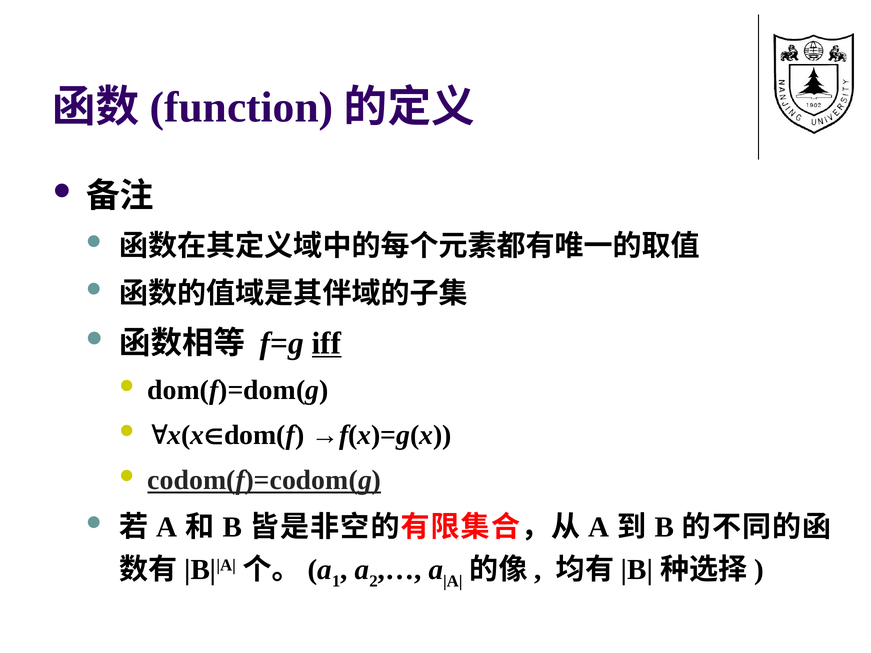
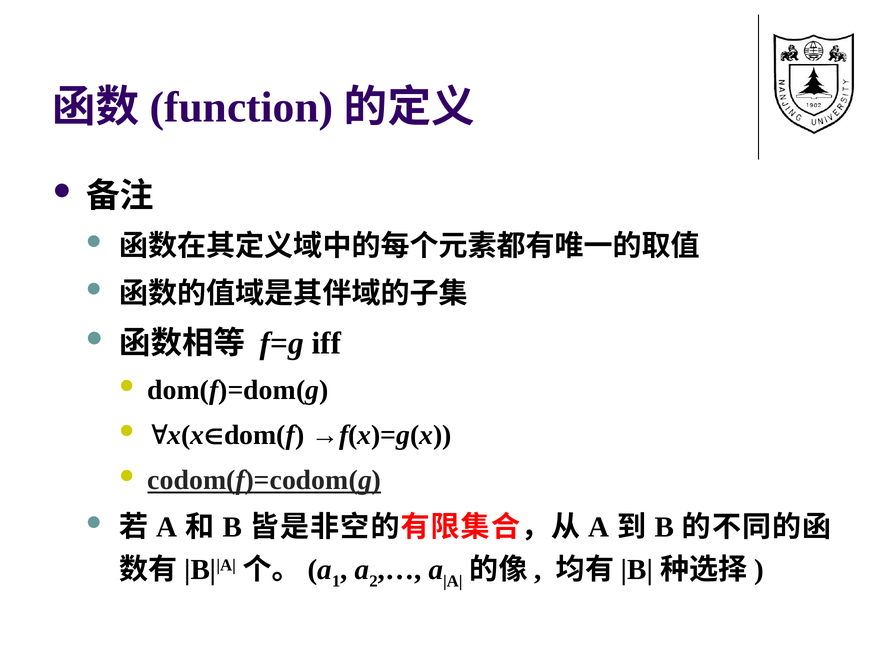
iff underline: present -> none
